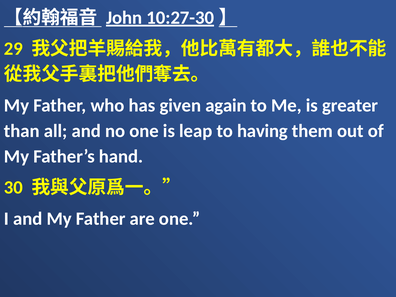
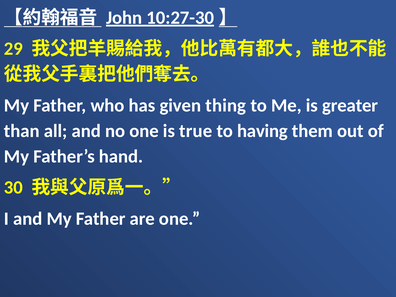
again: again -> thing
leap: leap -> true
